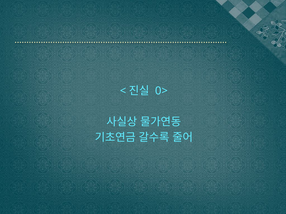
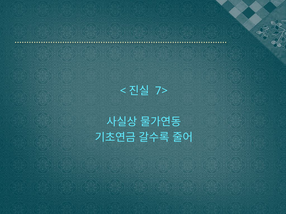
0>: 0> -> 7>
